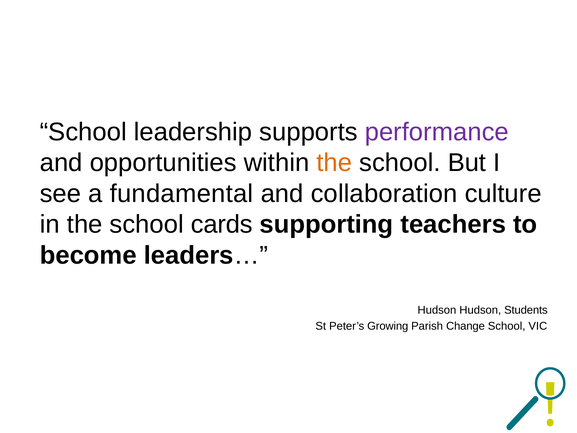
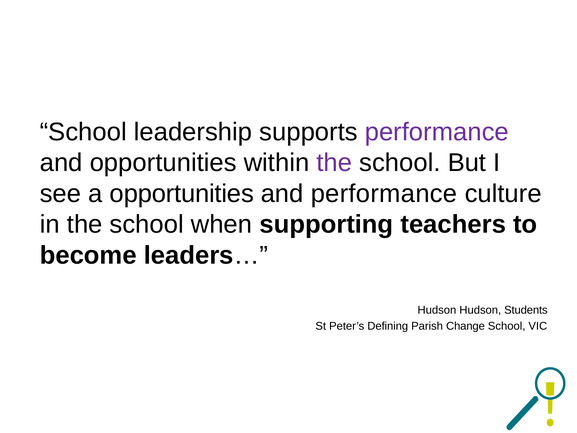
the at (334, 163) colour: orange -> purple
a fundamental: fundamental -> opportunities
and collaboration: collaboration -> performance
cards: cards -> when
Growing: Growing -> Defining
